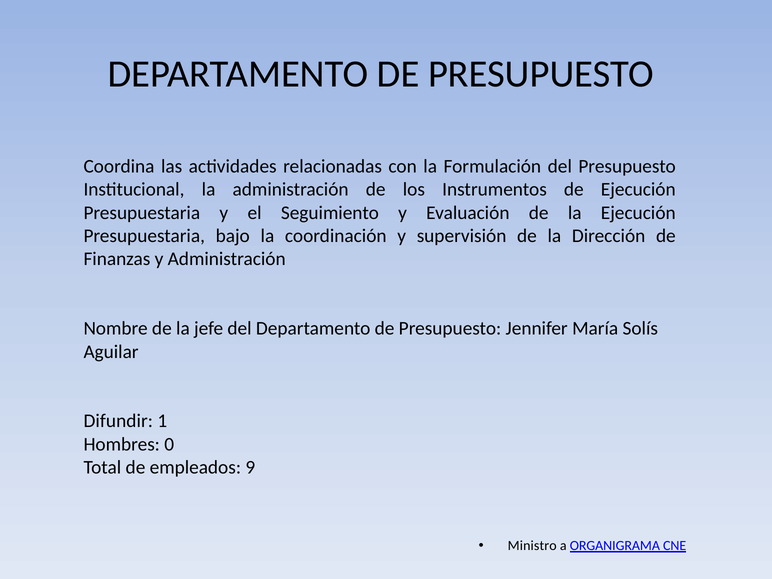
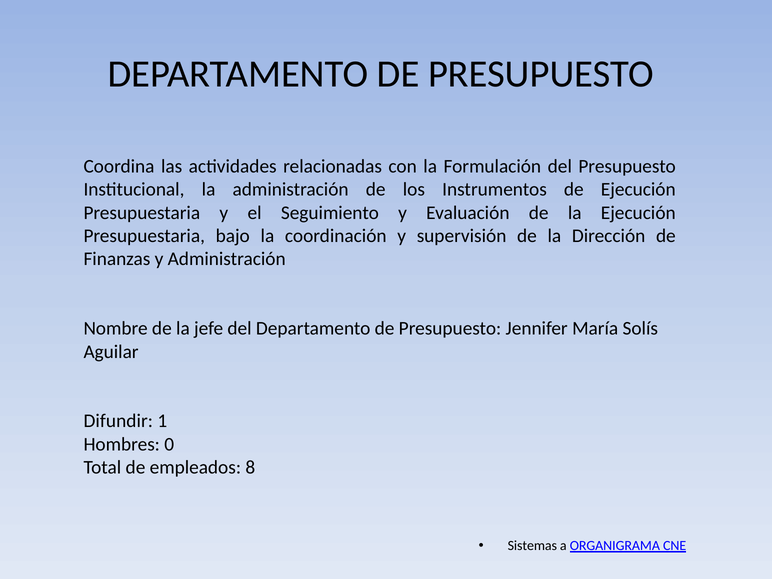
9: 9 -> 8
Ministro: Ministro -> Sistemas
